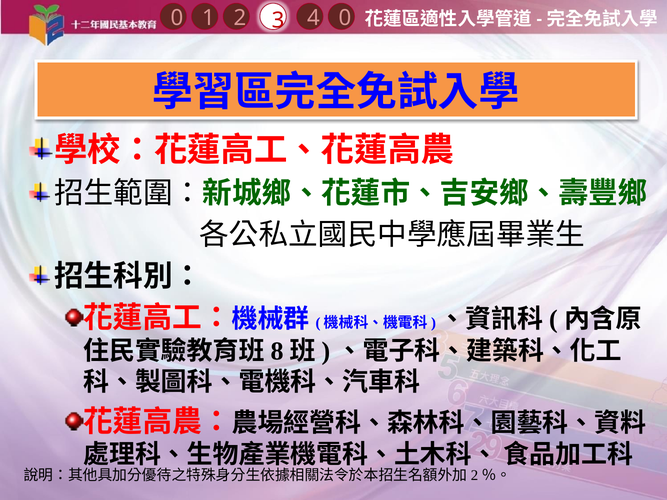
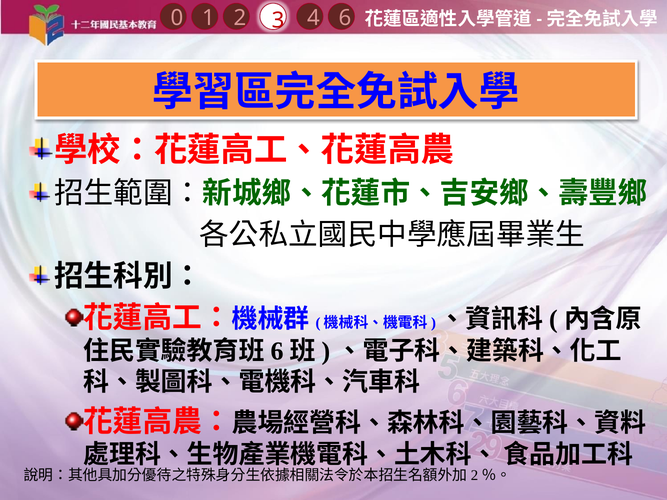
4 0: 0 -> 6
8 at (277, 351): 8 -> 6
